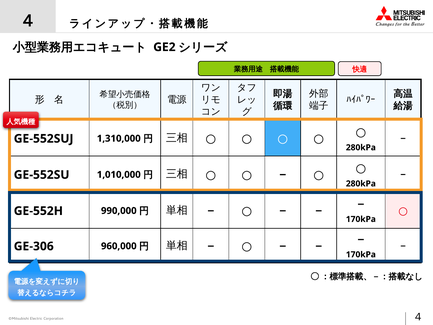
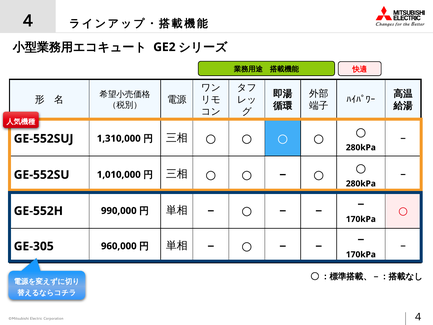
GE-306: GE-306 -> GE-305
